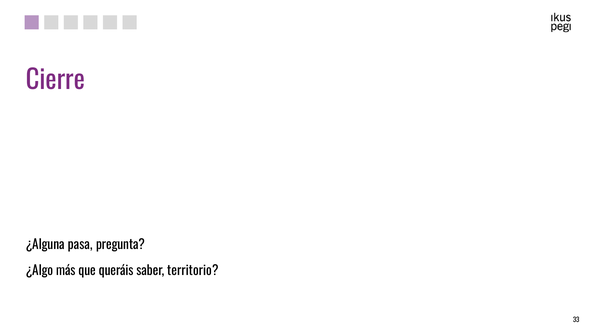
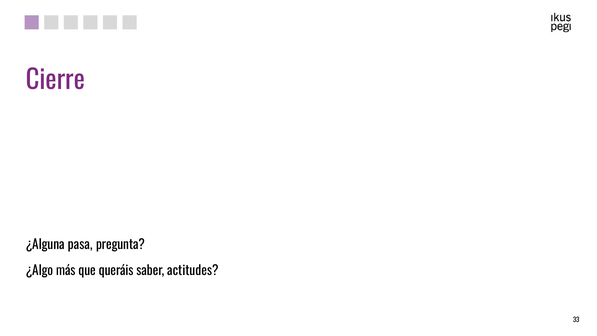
territorio: territorio -> actitudes
